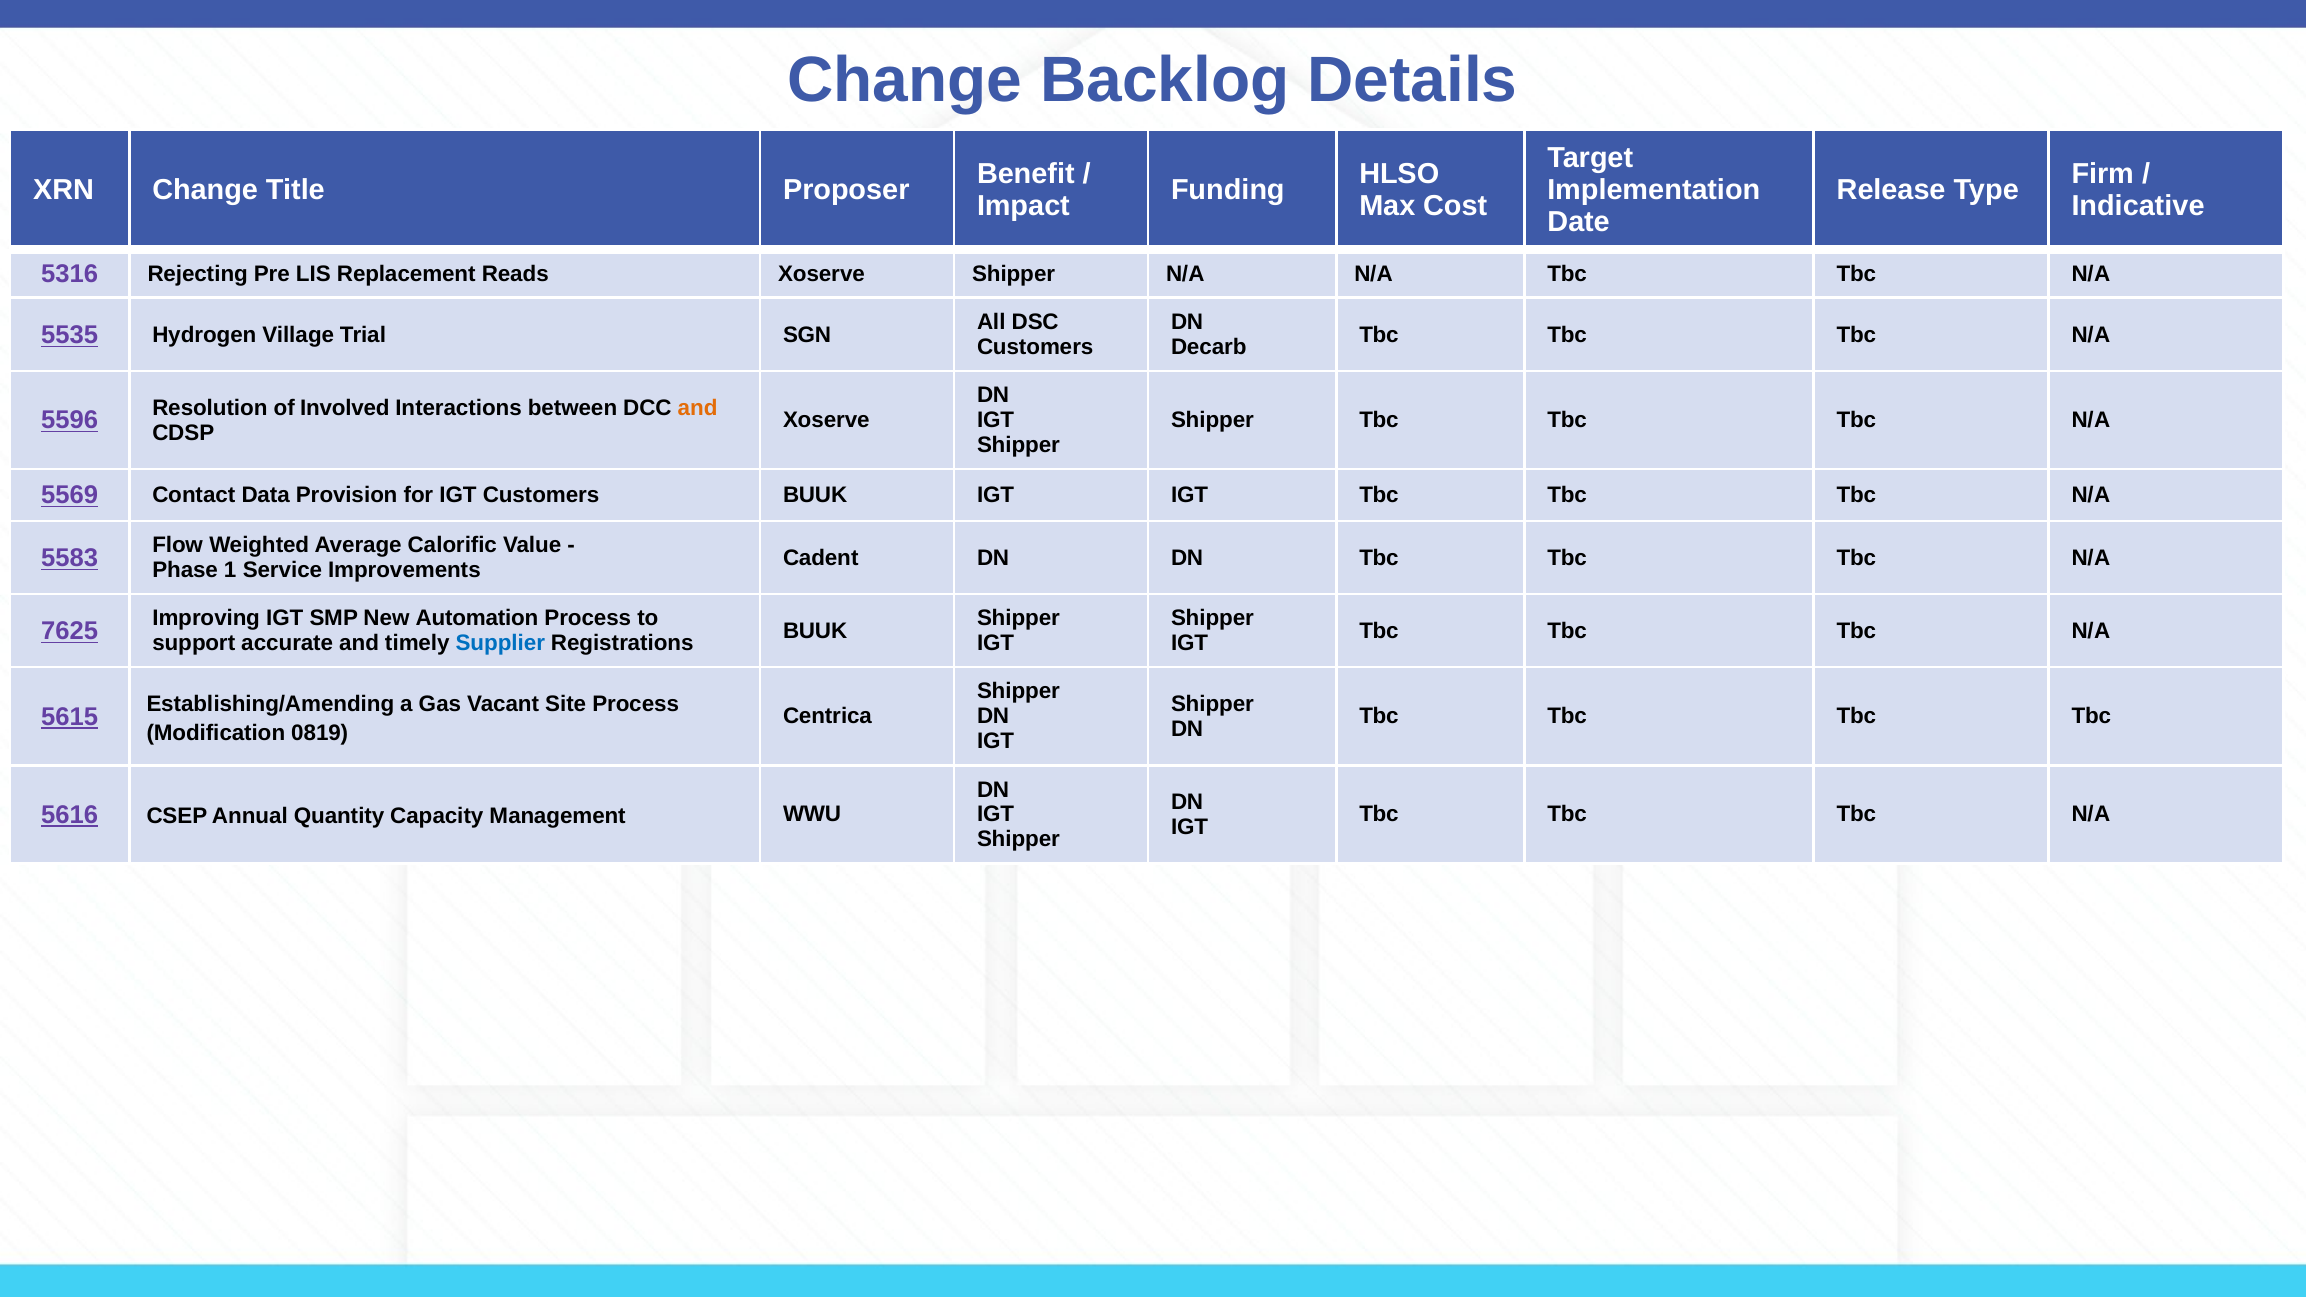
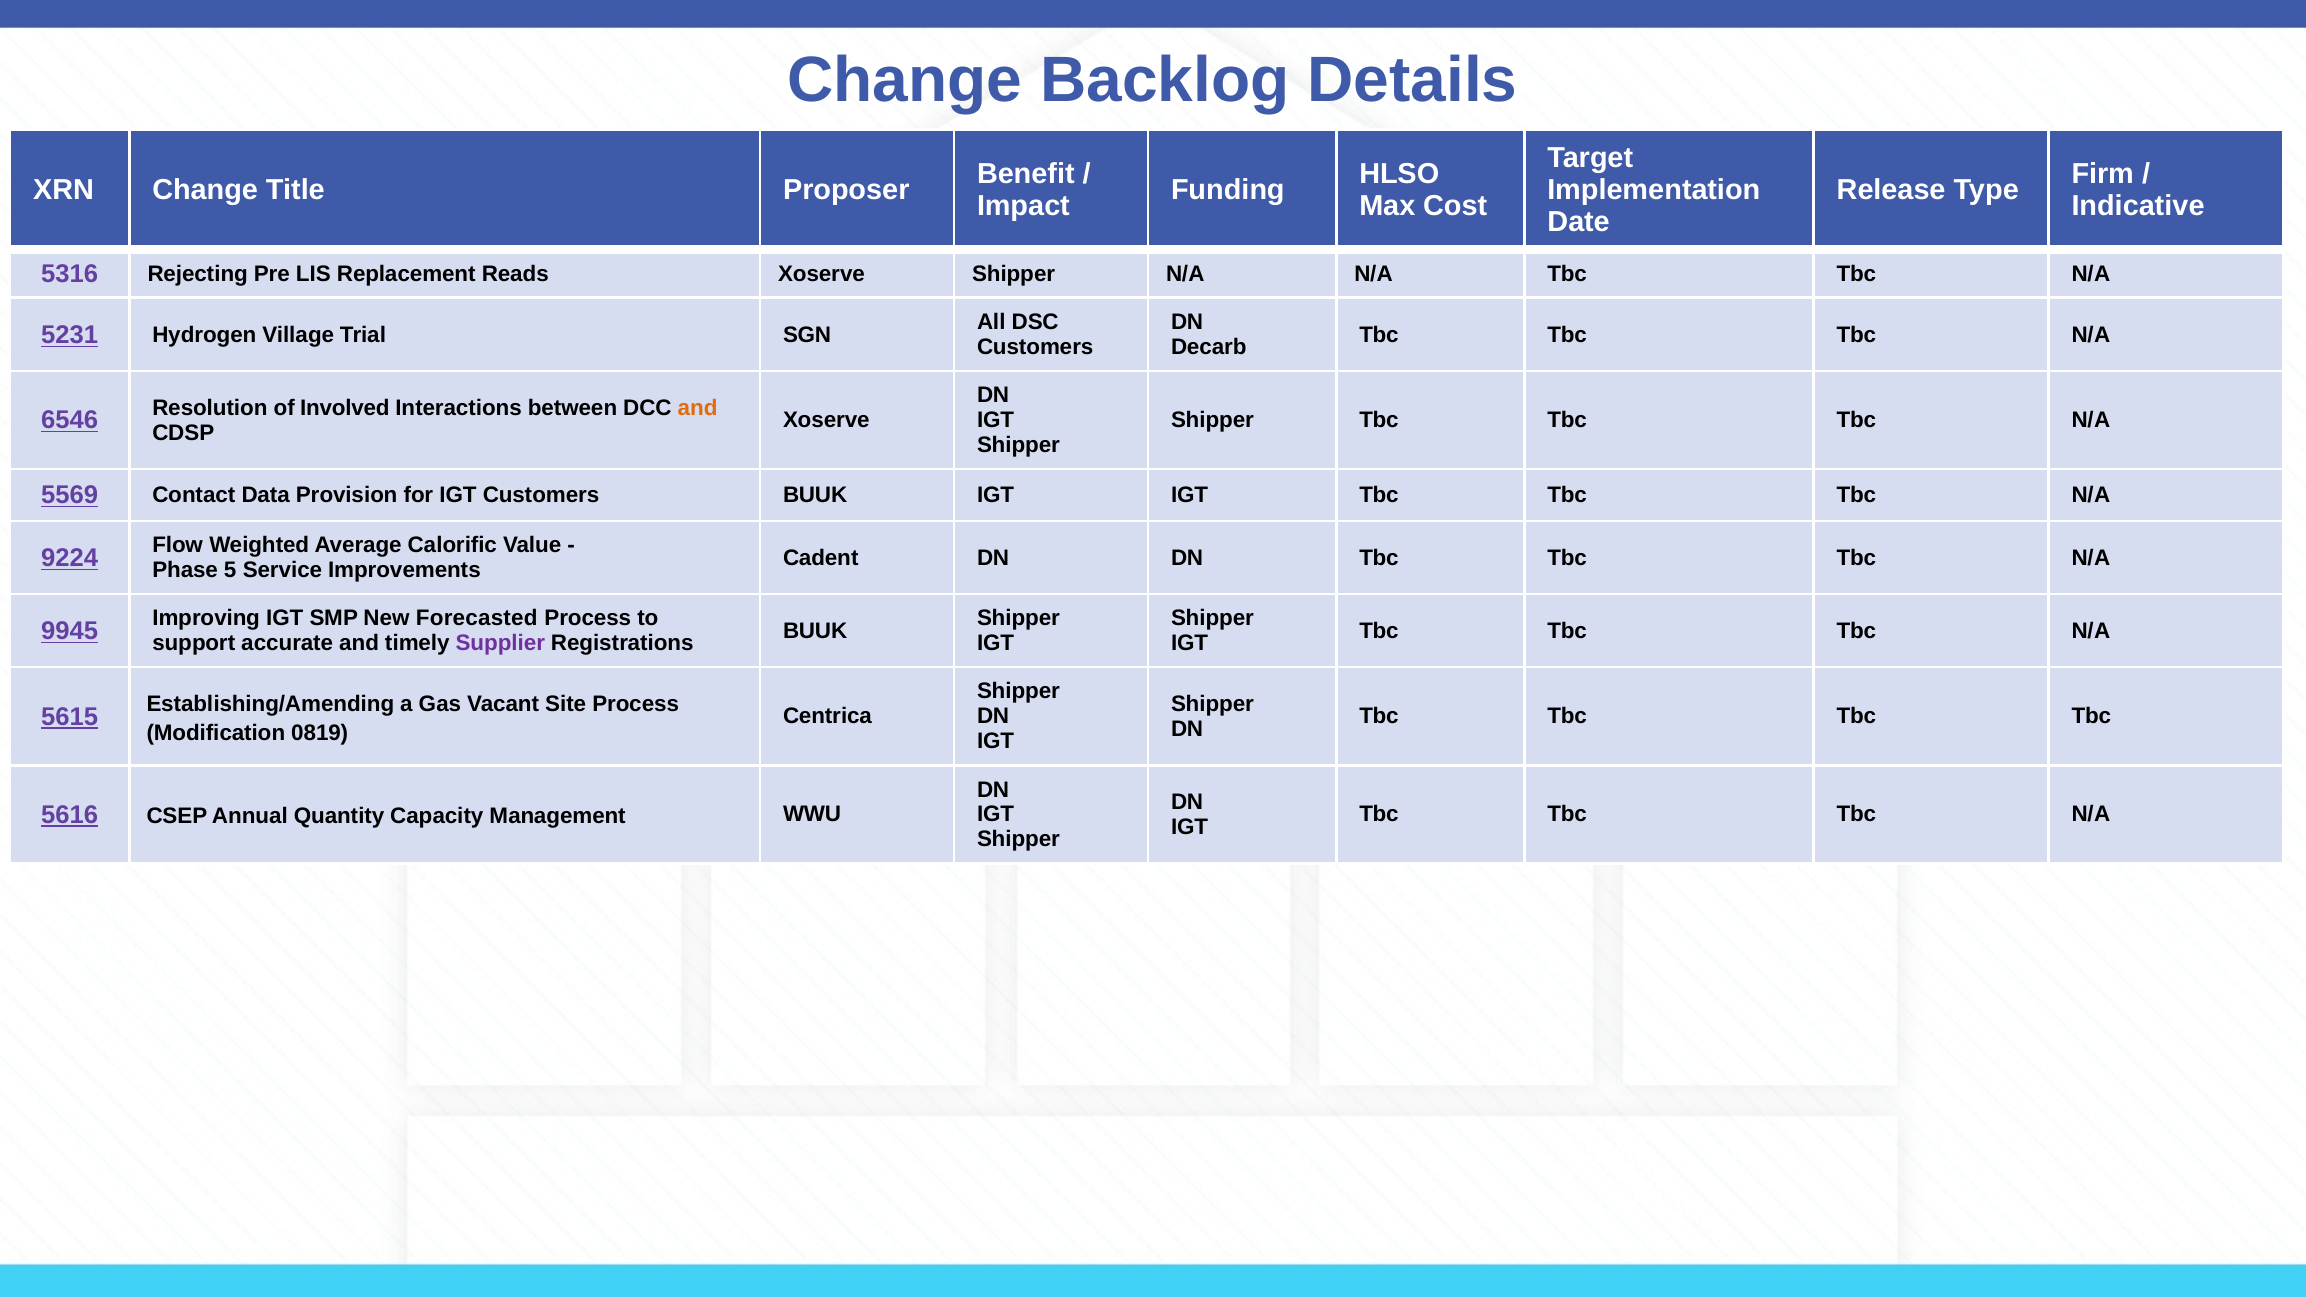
5535: 5535 -> 5231
5596: 5596 -> 6546
5583: 5583 -> 9224
1: 1 -> 5
7625: 7625 -> 9945
Automation: Automation -> Forecasted
Supplier colour: blue -> purple
